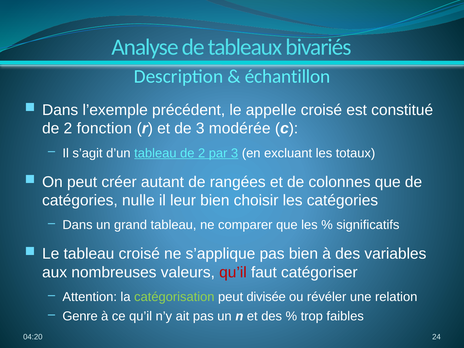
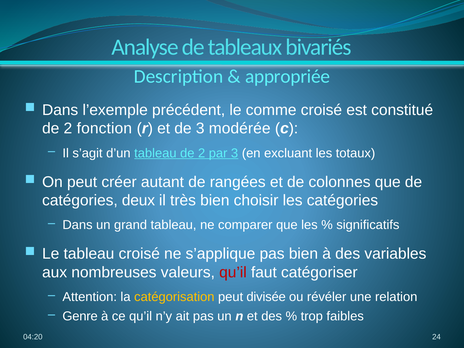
échantillon: échantillon -> appropriée
appelle: appelle -> comme
nulle: nulle -> deux
leur: leur -> très
catégorisation colour: light green -> yellow
